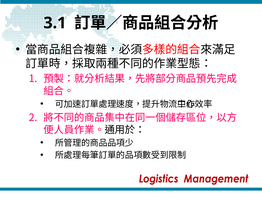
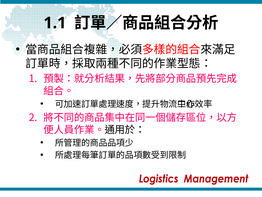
3.1: 3.1 -> 1.1
